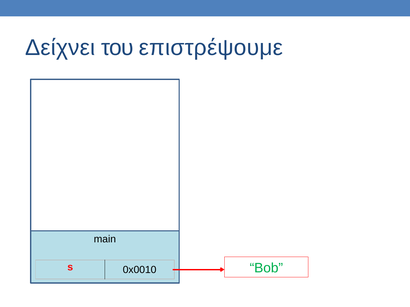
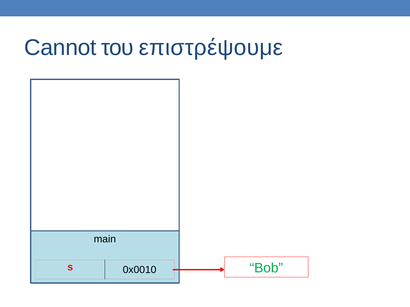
Δείχνει: Δείχνει -> Cannot
